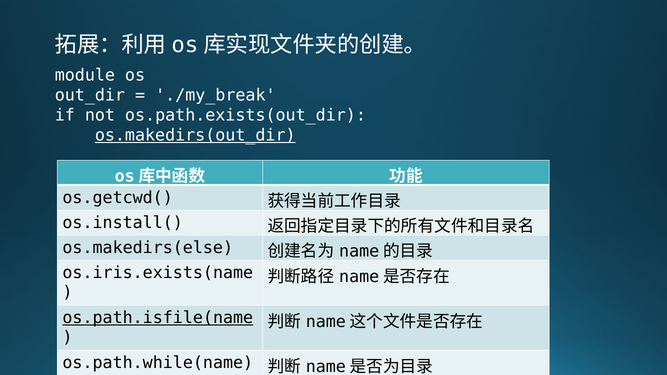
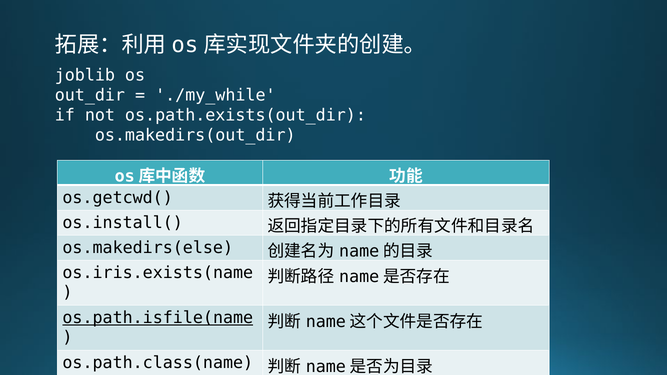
module: module -> joblib
./my_break: ./my_break -> ./my_while
os.makedirs(out_dir underline: present -> none
os.path.while(name: os.path.while(name -> os.path.class(name
